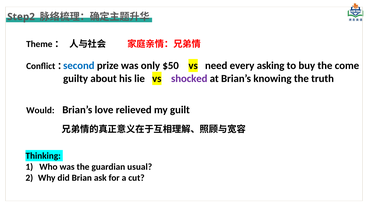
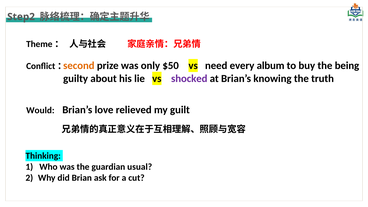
second colour: blue -> orange
asking: asking -> album
come: come -> being
